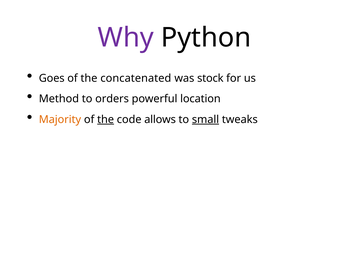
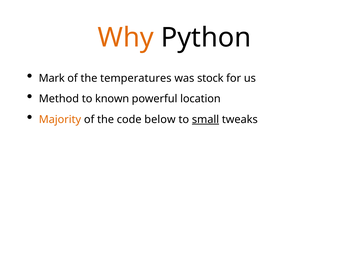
Why colour: purple -> orange
Goes: Goes -> Mark
concatenated: concatenated -> temperatures
orders: orders -> known
the at (106, 119) underline: present -> none
allows: allows -> below
